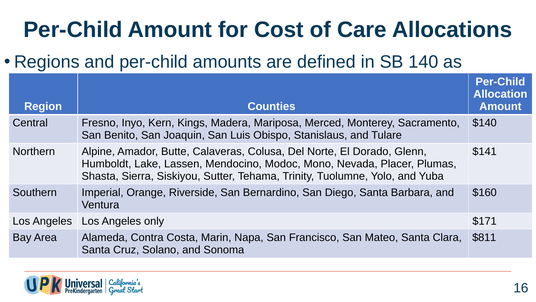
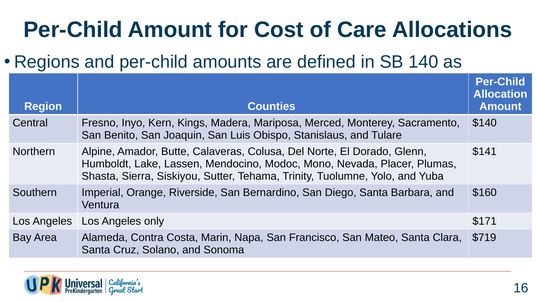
$811: $811 -> $719
